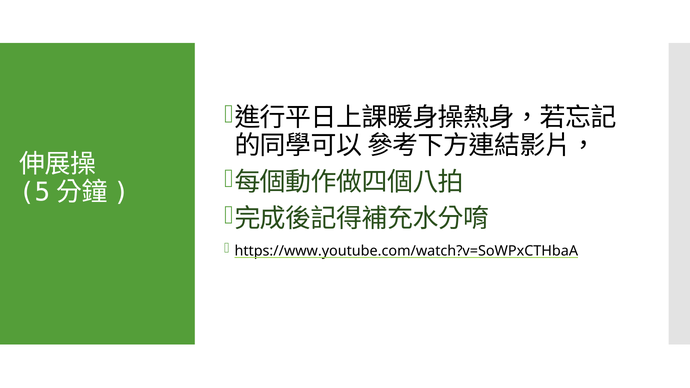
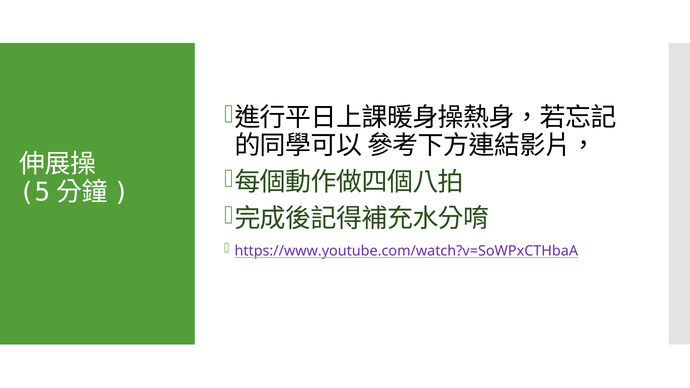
https://www.youtube.com/watch?v=SoWPxCTHbaA colour: black -> purple
